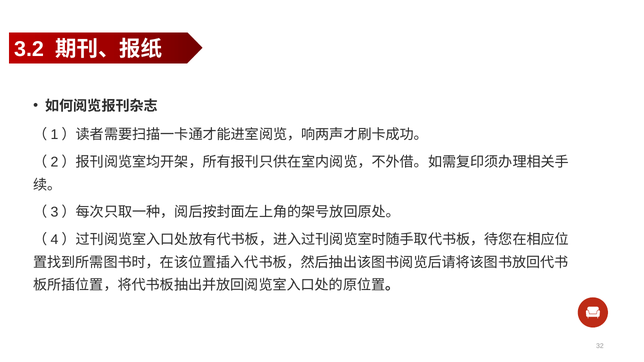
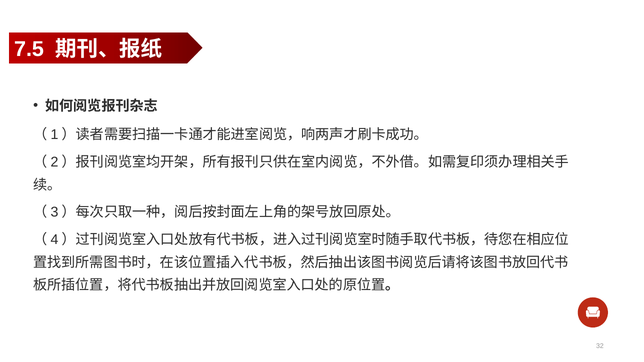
3.2: 3.2 -> 7.5
